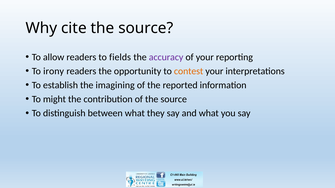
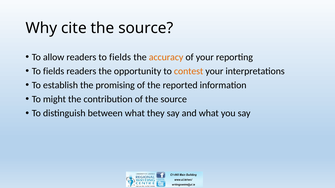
accuracy colour: purple -> orange
irony at (54, 71): irony -> fields
imagining: imagining -> promising
